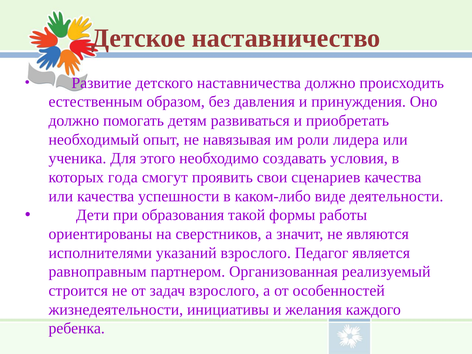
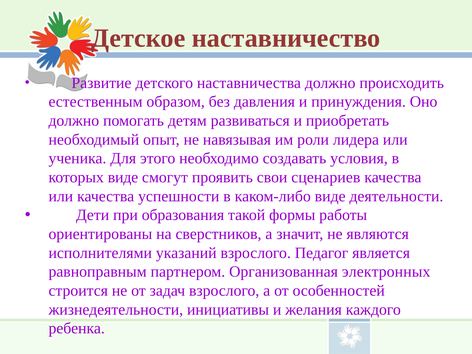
которых года: года -> виде
реализуемый: реализуемый -> электронных
